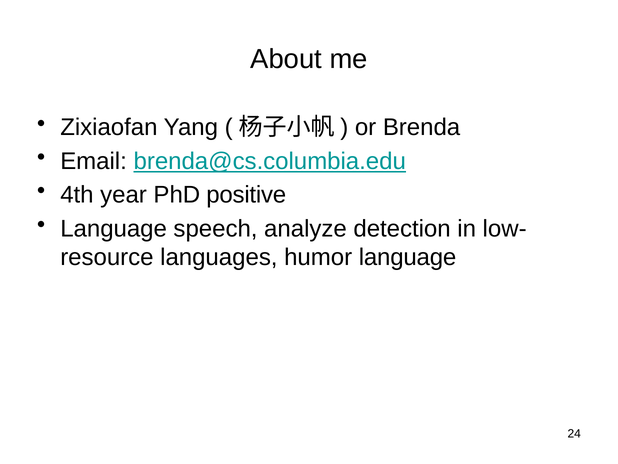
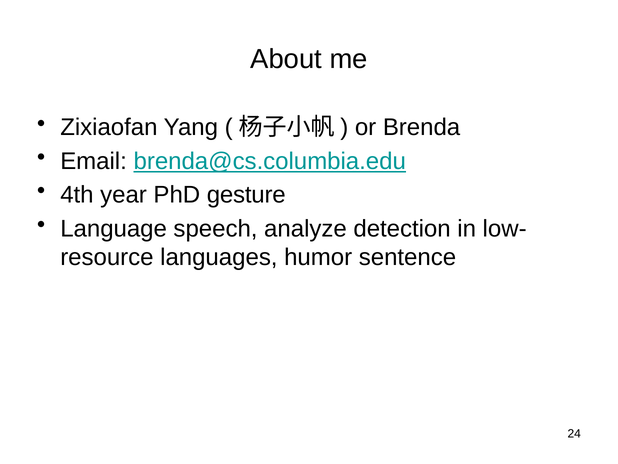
positive: positive -> gesture
humor language: language -> sentence
